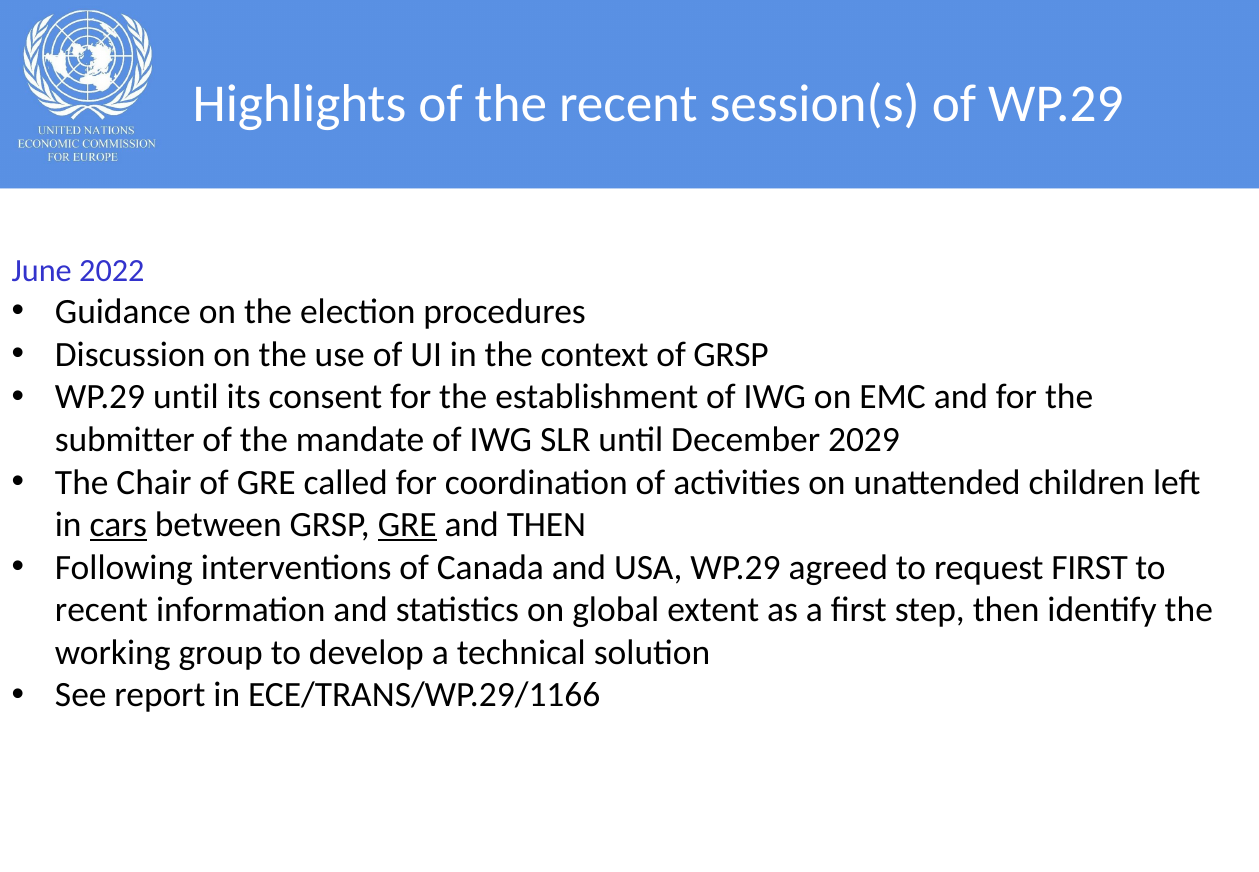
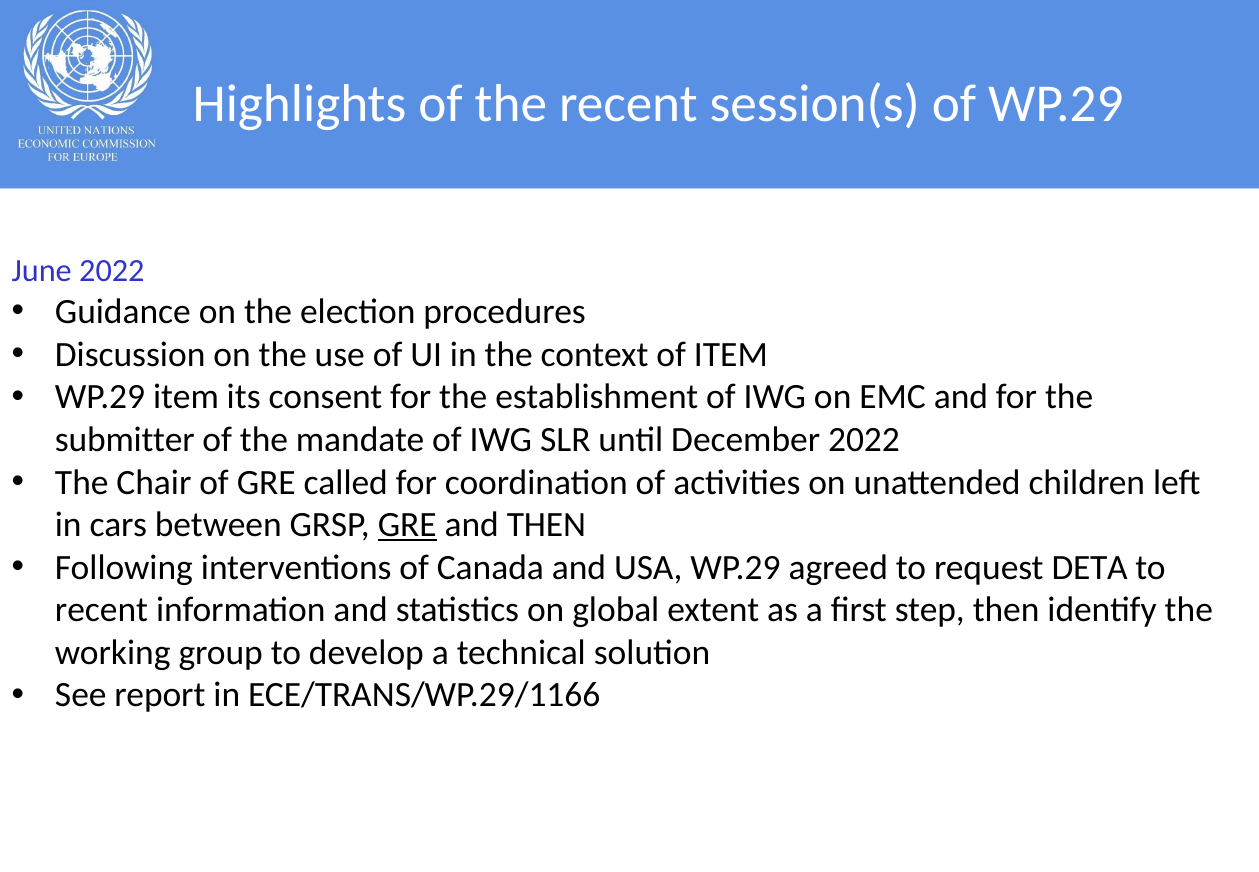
of GRSP: GRSP -> ITEM
WP.29 until: until -> item
December 2029: 2029 -> 2022
cars underline: present -> none
request FIRST: FIRST -> DETA
